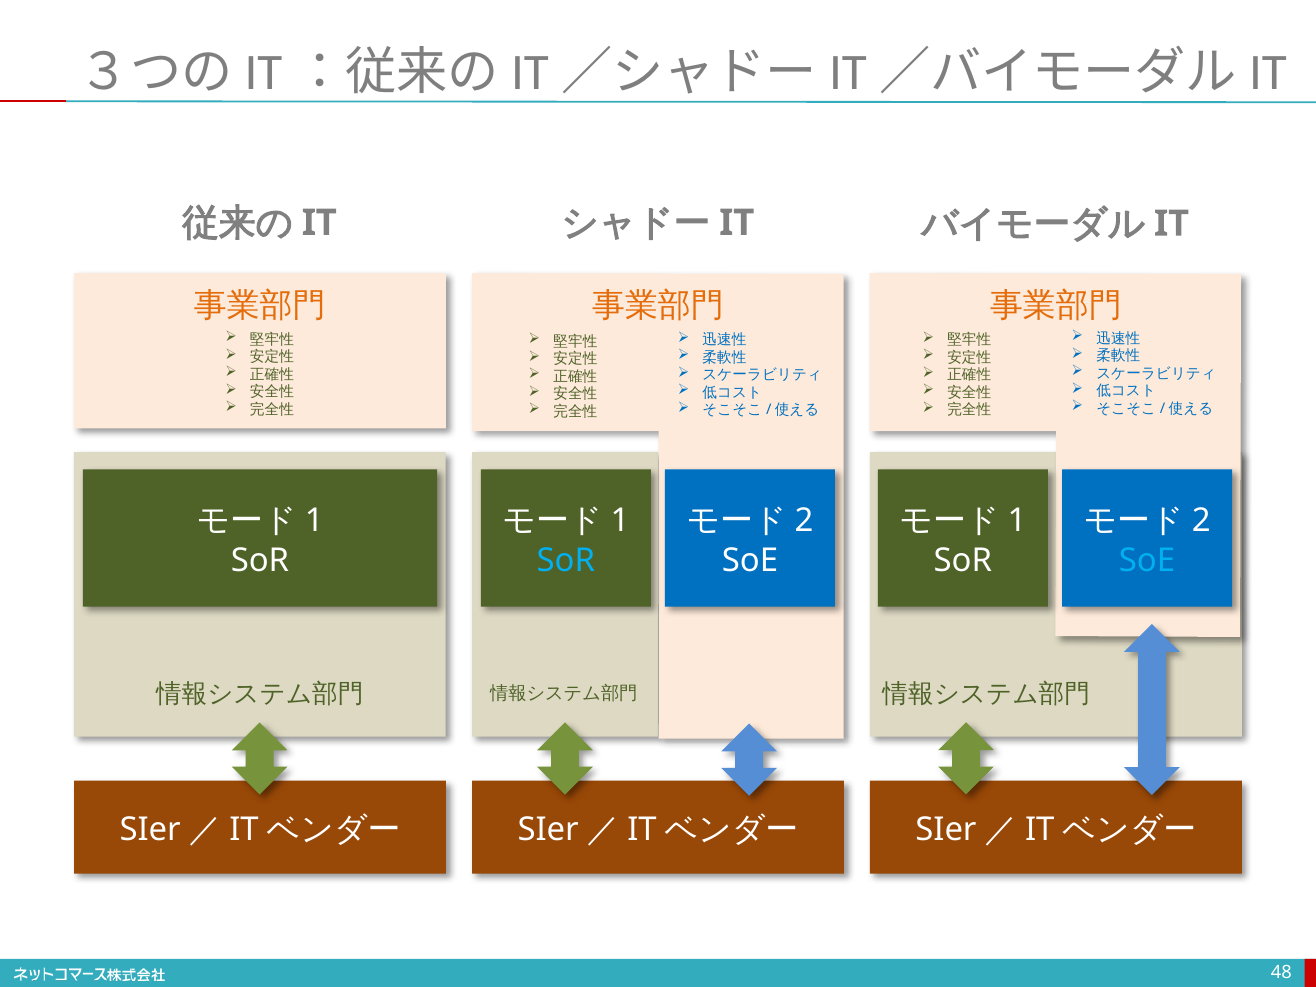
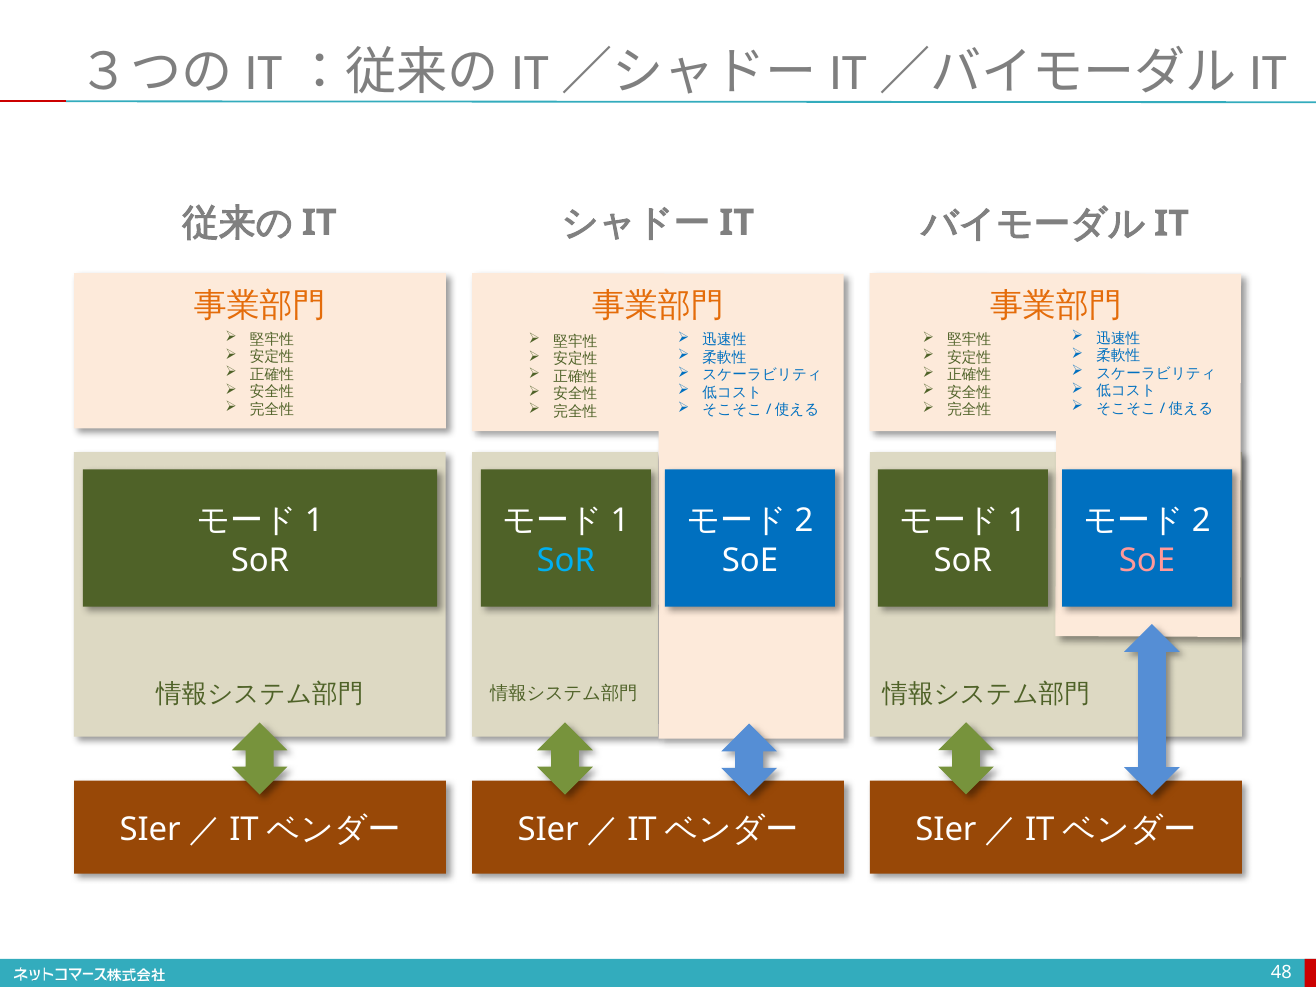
SoE at (1147, 560) colour: light blue -> pink
